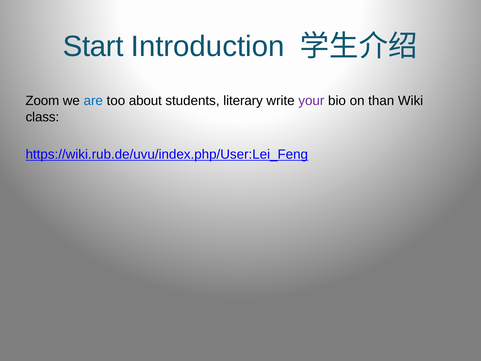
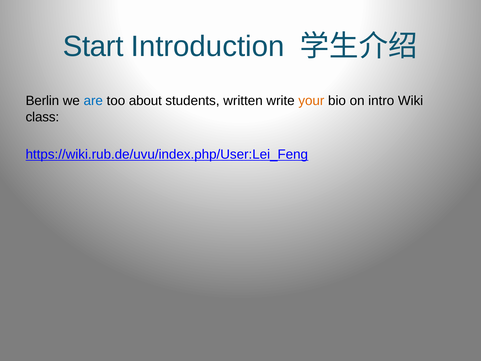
Zoom: Zoom -> Berlin
literary: literary -> written
your colour: purple -> orange
than: than -> intro
